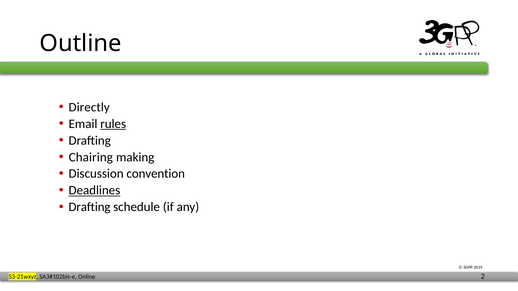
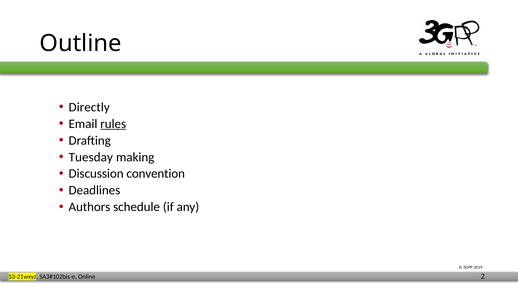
Chairing: Chairing -> Tuesday
Deadlines underline: present -> none
Drafting at (89, 207): Drafting -> Authors
